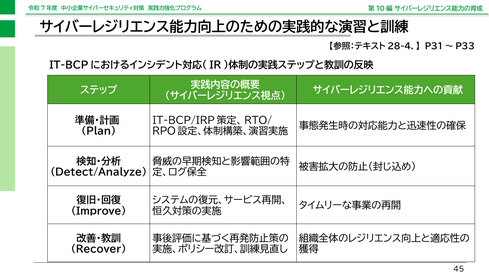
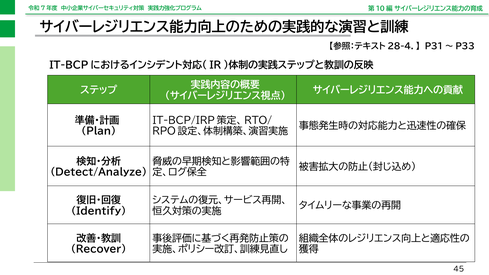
Improve: Improve -> Identify
